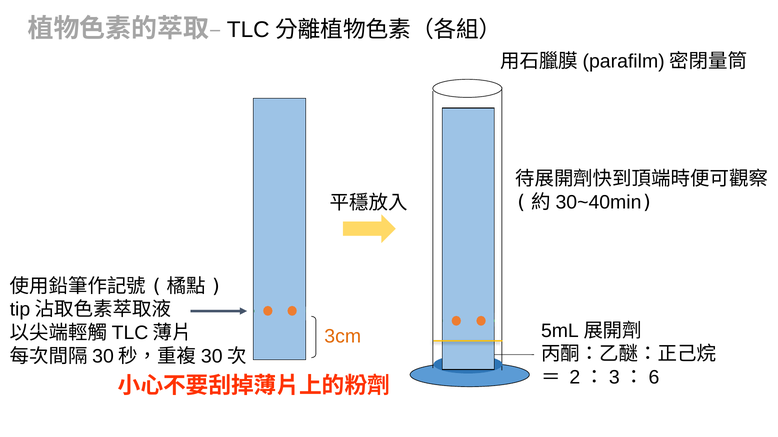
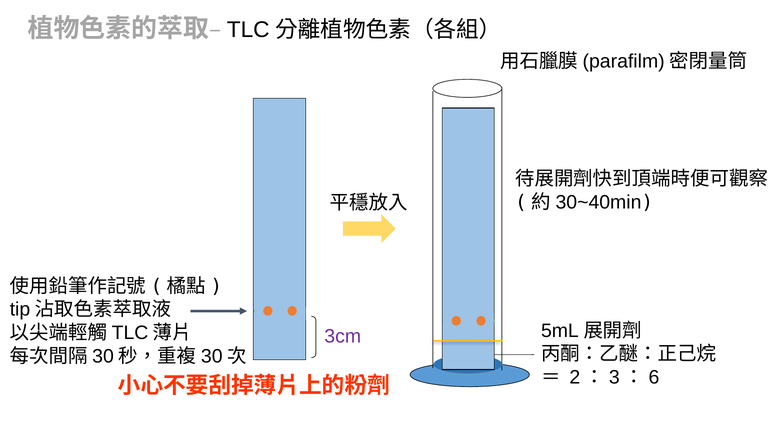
3cm colour: orange -> purple
